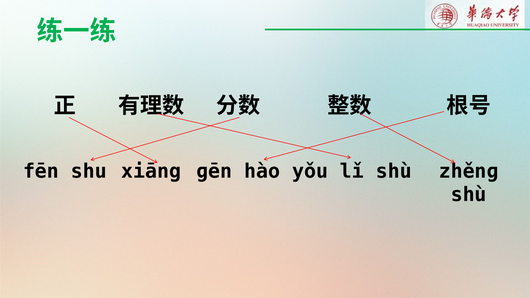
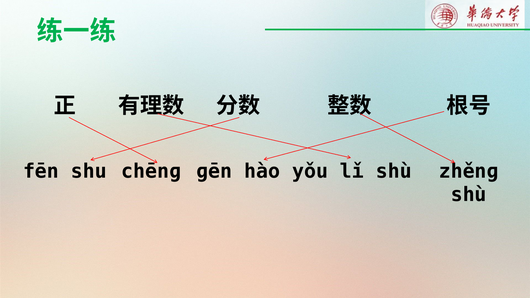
xiāng: xiāng -> chēnɡ
